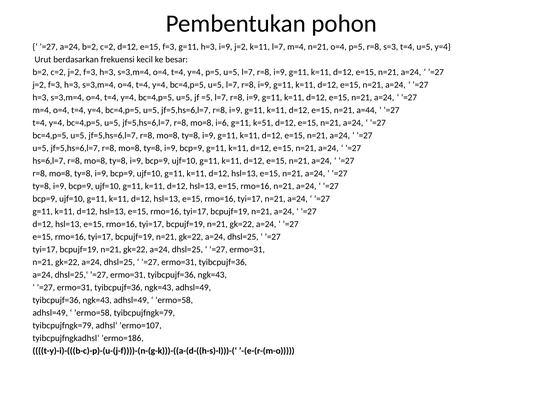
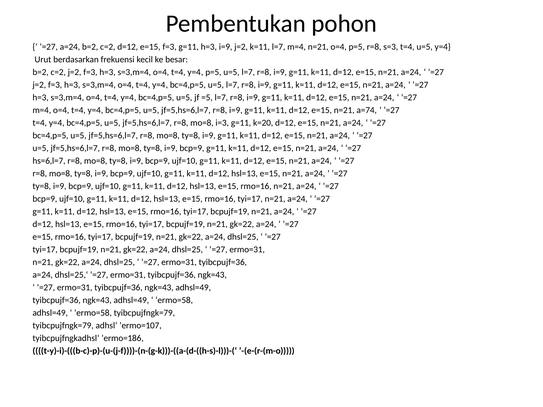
a=44: a=44 -> a=74
i=6: i=6 -> i=3
k=51: k=51 -> k=20
